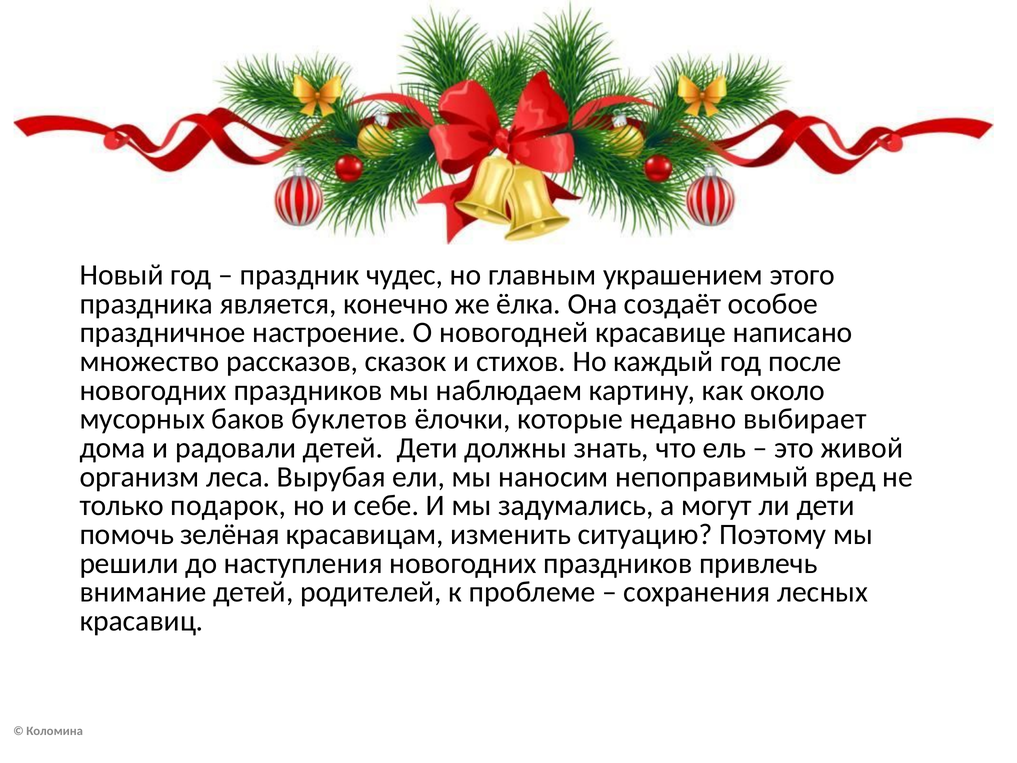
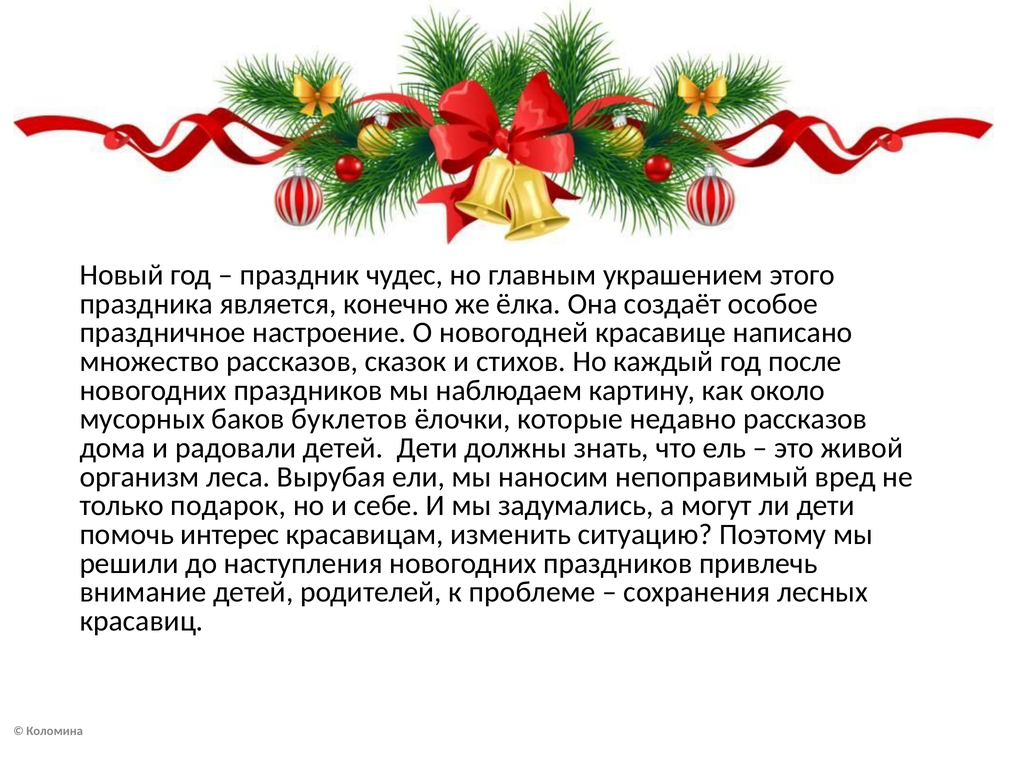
недавно выбирает: выбирает -> рассказов
зелёная: зелёная -> интерес
